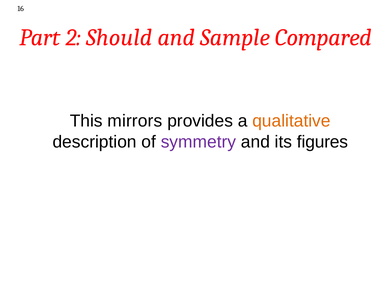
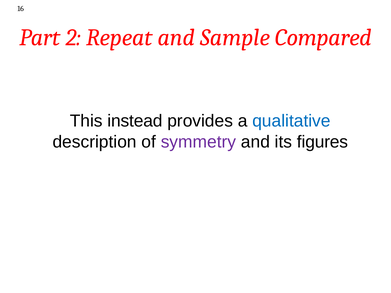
Should: Should -> Repeat
mirrors: mirrors -> instead
qualitative colour: orange -> blue
